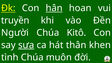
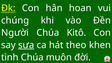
hân underline: present -> none
truyền: truyền -> chúng
thân: thân -> theo
